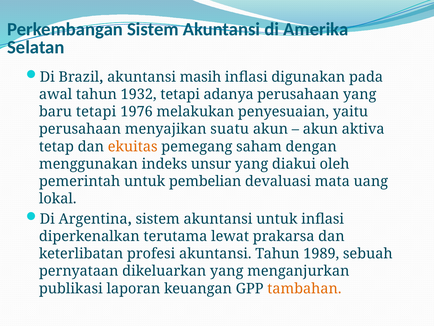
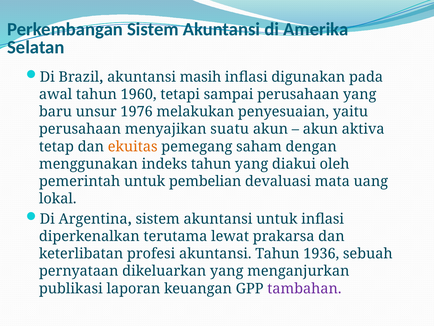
1932: 1932 -> 1960
adanya: adanya -> sampai
baru tetapi: tetapi -> unsur
indeks unsur: unsur -> tahun
1989: 1989 -> 1936
tambahan colour: orange -> purple
